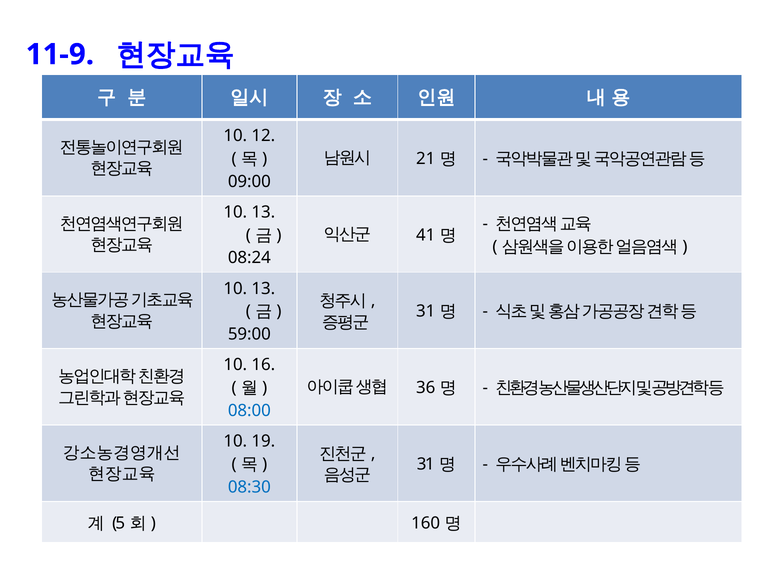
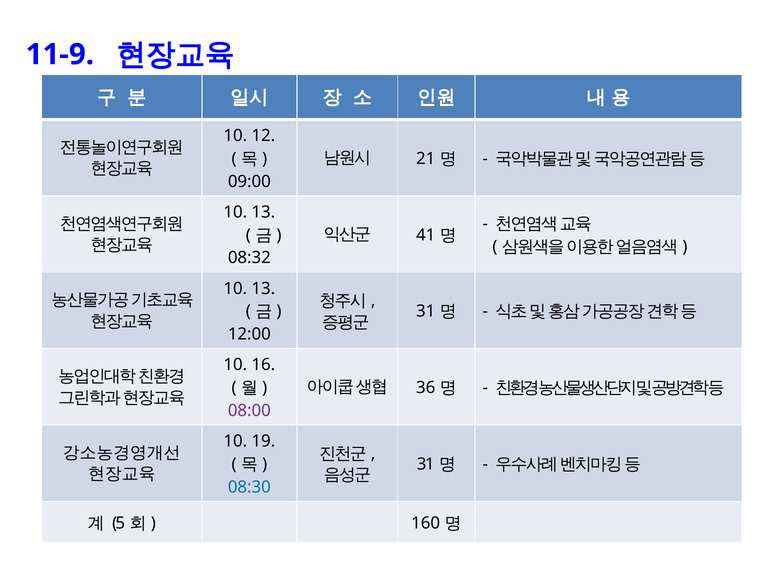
08:24: 08:24 -> 08:32
59:00: 59:00 -> 12:00
08:00 colour: blue -> purple
